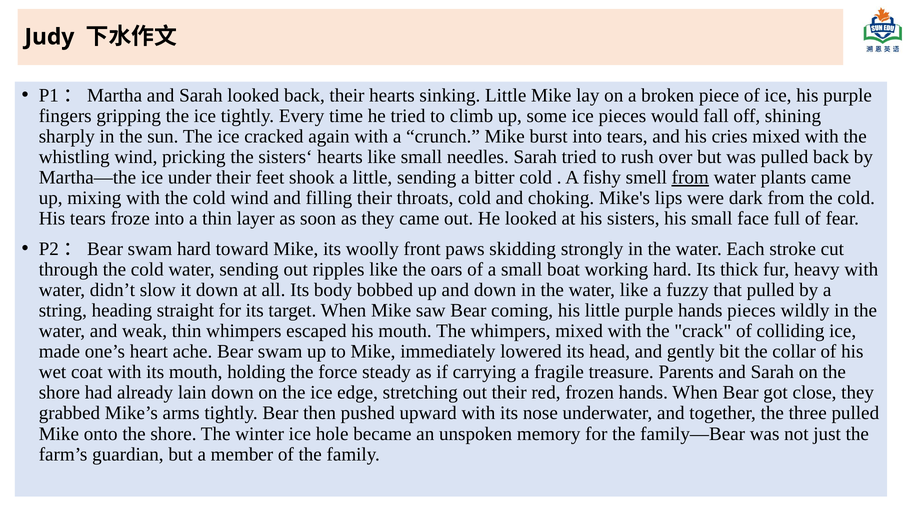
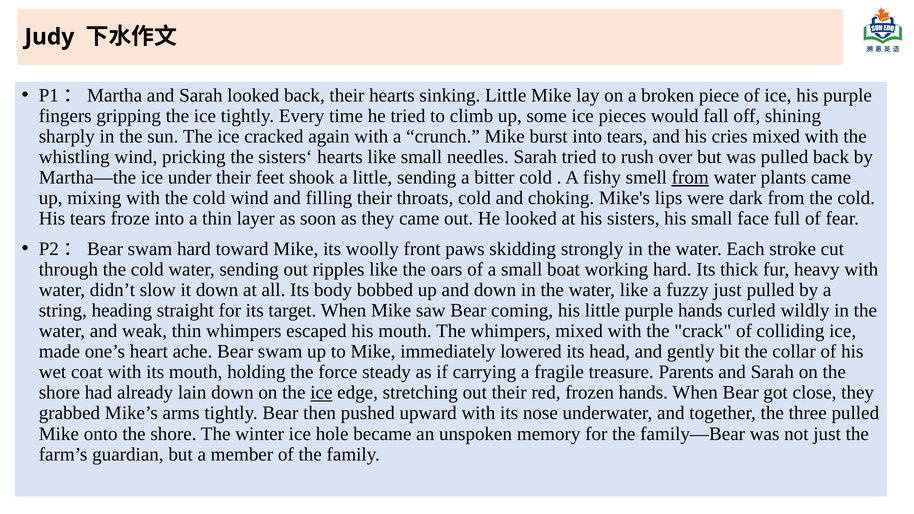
fuzzy that: that -> just
hands pieces: pieces -> curled
ice at (321, 393) underline: none -> present
